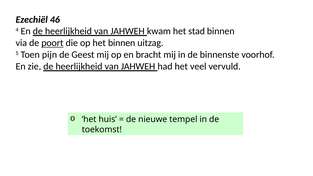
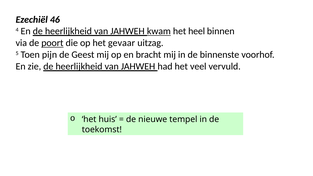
kwam underline: none -> present
stad: stad -> heel
het binnen: binnen -> gevaar
